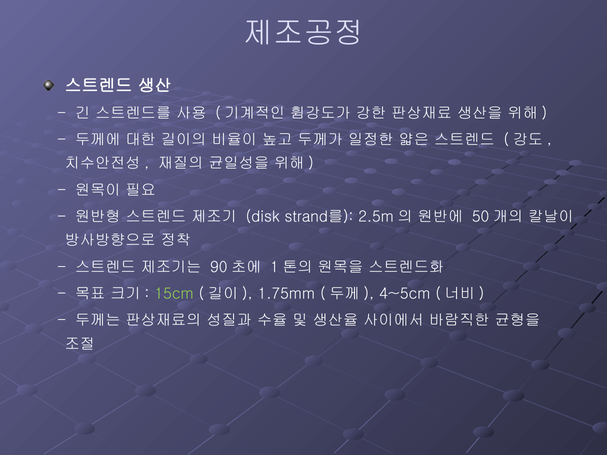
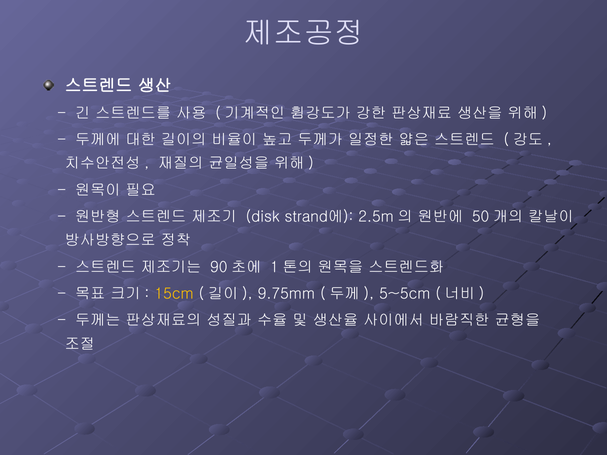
strand를: strand를 -> strand에
15cm colour: light green -> yellow
1.75mm: 1.75mm -> 9.75mm
4~5cm: 4~5cm -> 5~5cm
